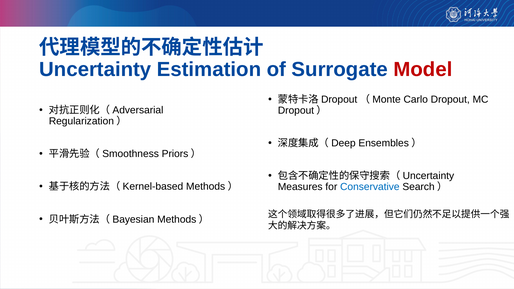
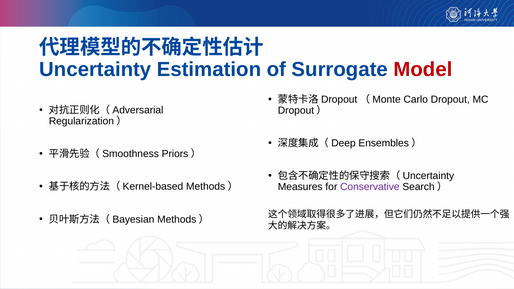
Conservative colour: blue -> purple
